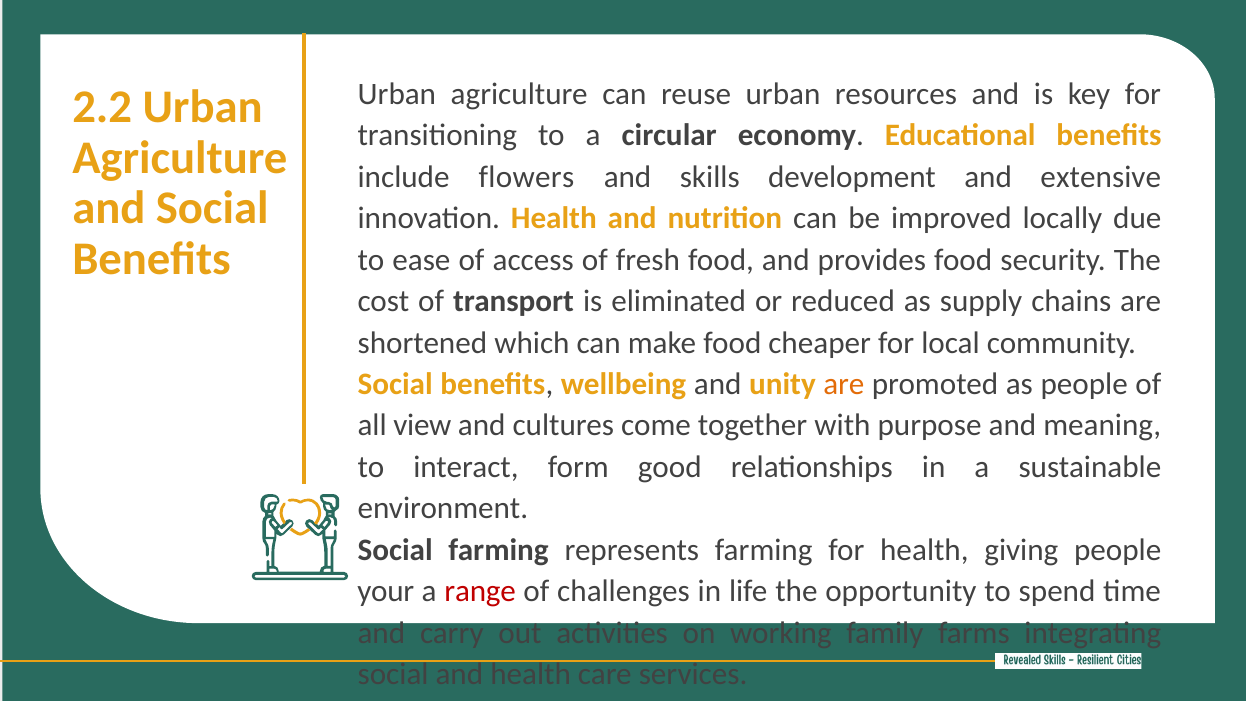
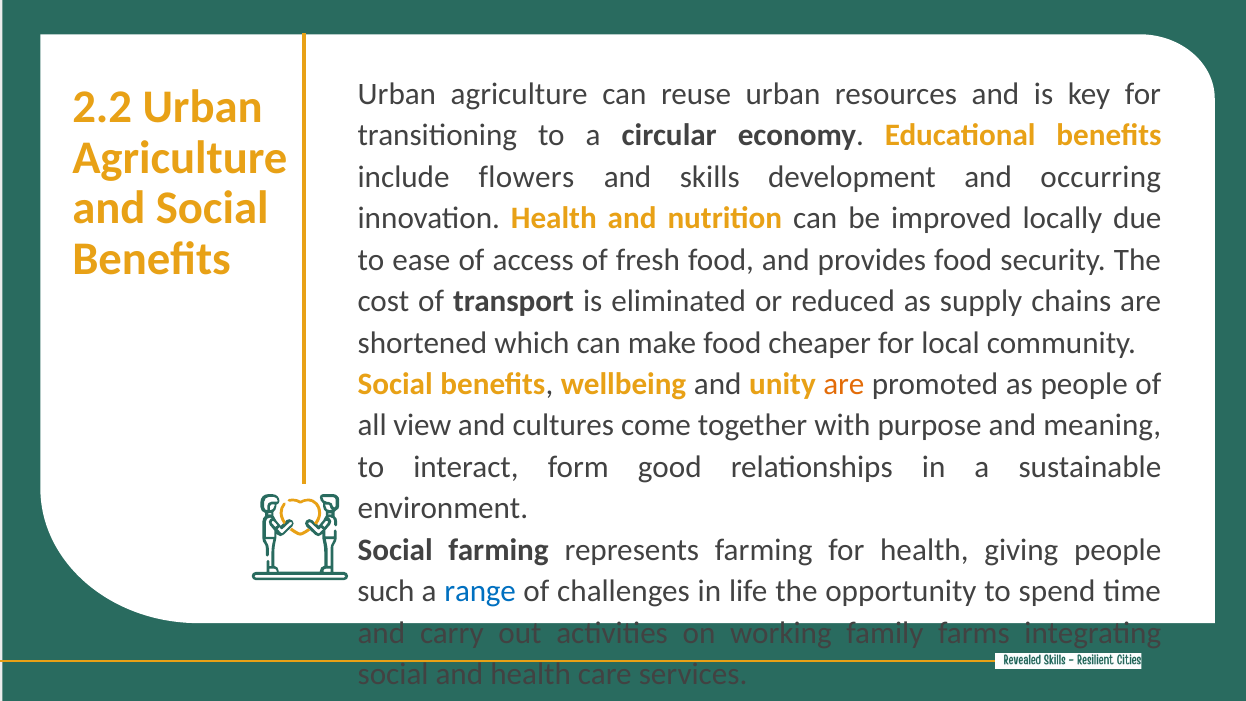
extensive: extensive -> occurring
your: your -> such
range colour: red -> blue
